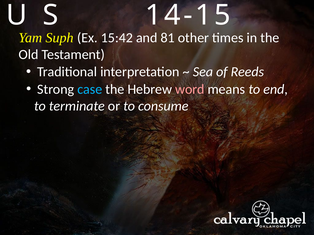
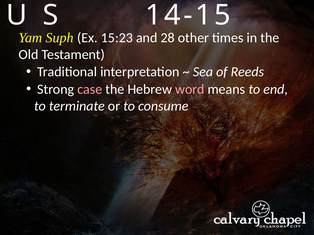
15:42: 15:42 -> 15:23
81: 81 -> 28
case colour: light blue -> pink
